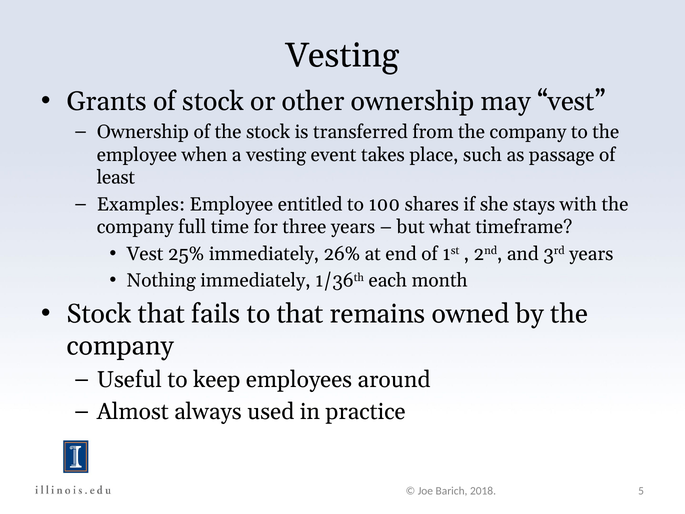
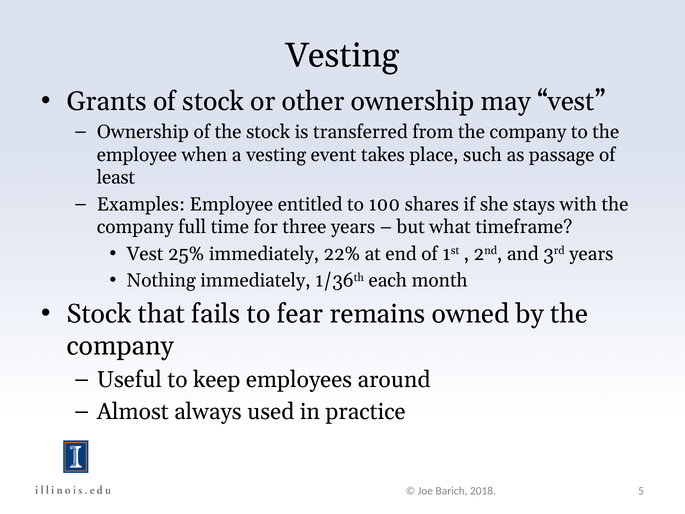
26%: 26% -> 22%
to that: that -> fear
